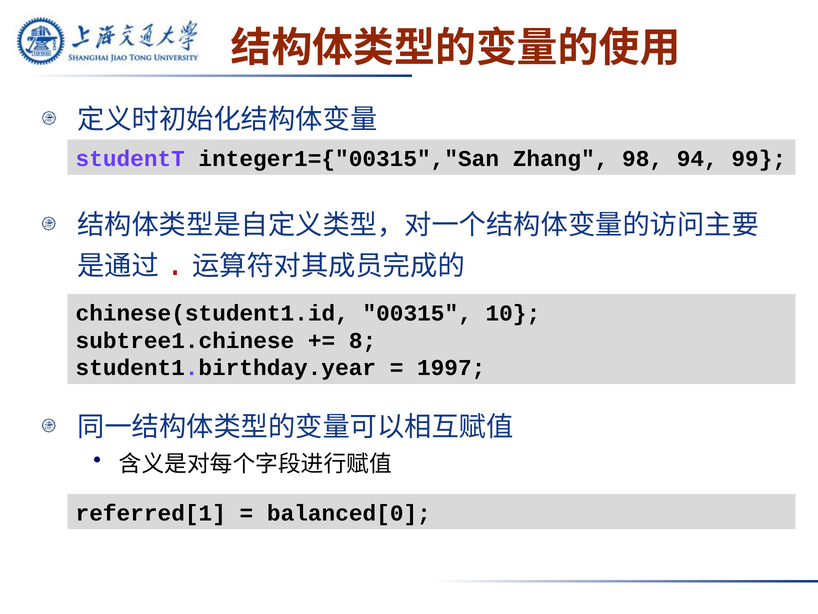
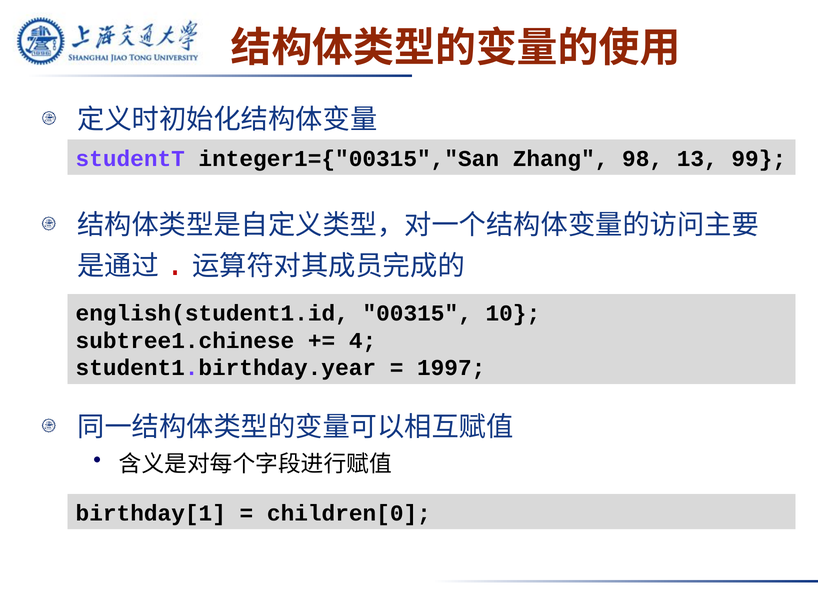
94: 94 -> 13
chinese(student1.id: chinese(student1.id -> english(student1.id
8: 8 -> 4
referred[1: referred[1 -> birthday[1
balanced[0: balanced[0 -> children[0
